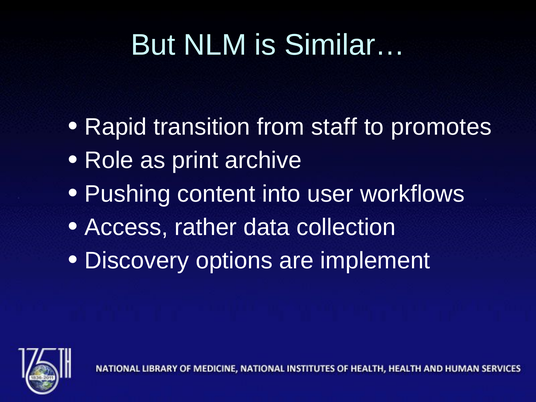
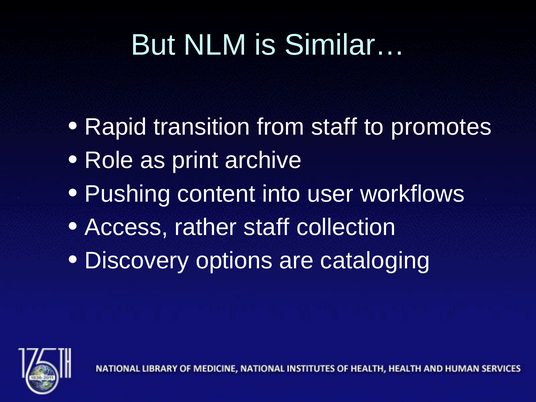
rather data: data -> staff
implement: implement -> cataloging
